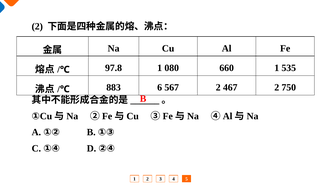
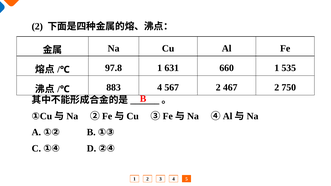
080: 080 -> 631
883 6: 6 -> 4
